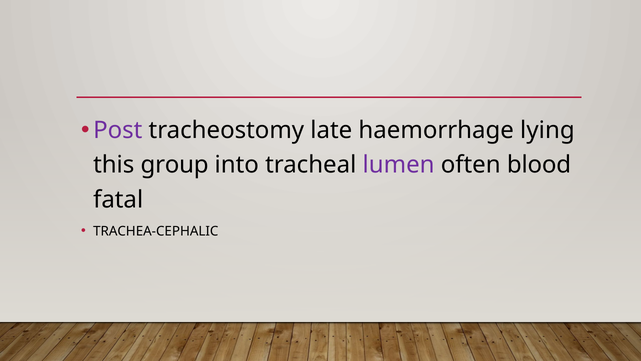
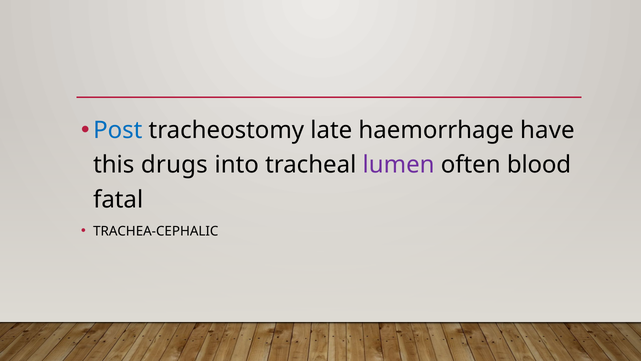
Post colour: purple -> blue
lying: lying -> have
group: group -> drugs
